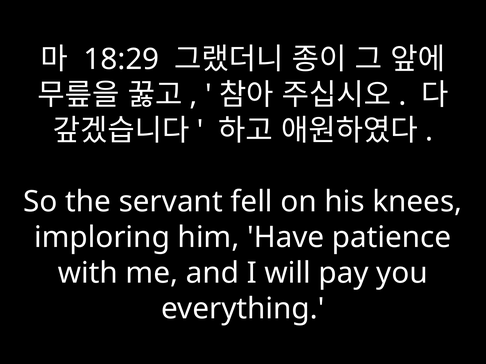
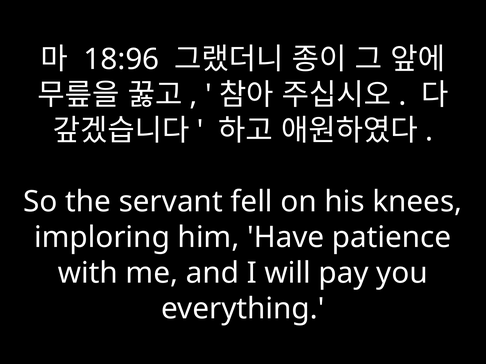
18:29: 18:29 -> 18:96
